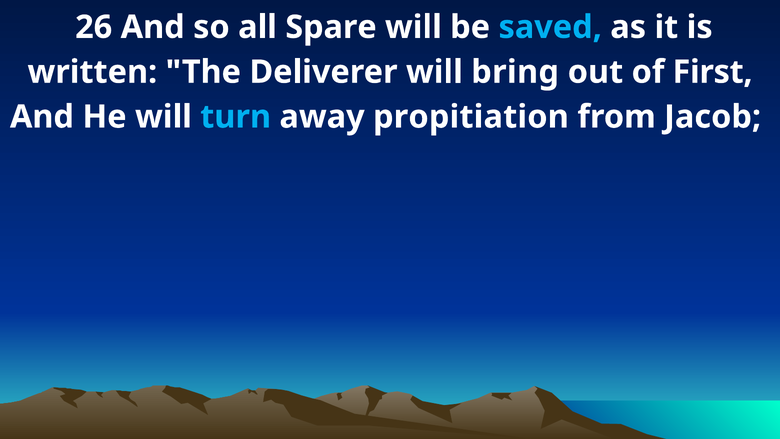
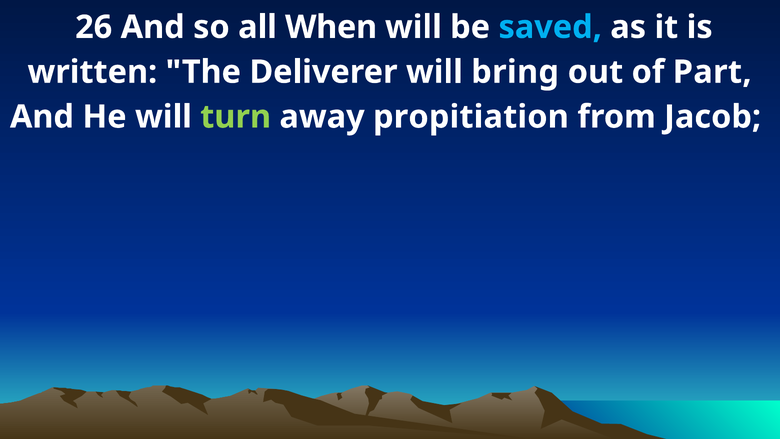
Spare: Spare -> When
First: First -> Part
turn colour: light blue -> light green
